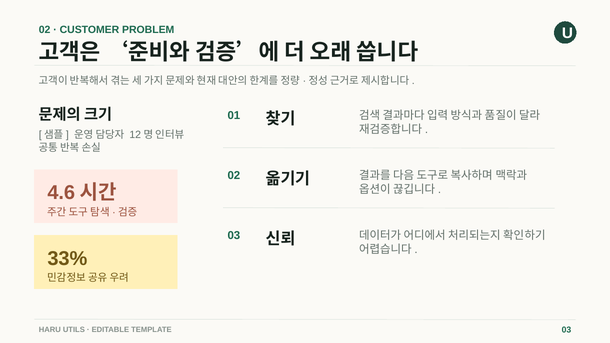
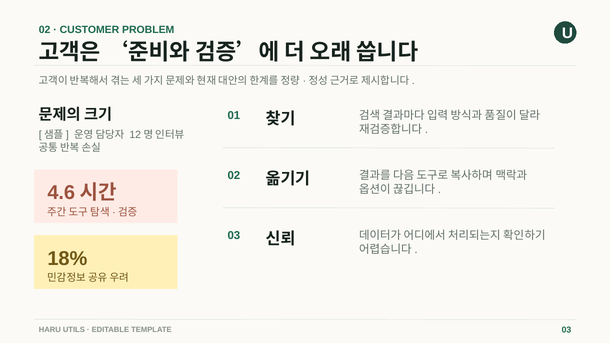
33%: 33% -> 18%
